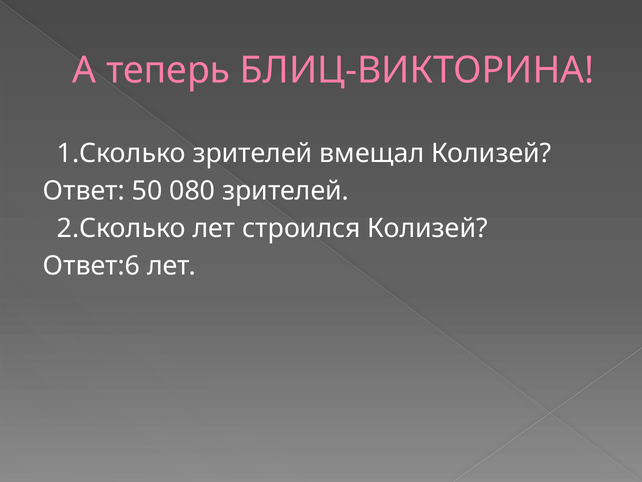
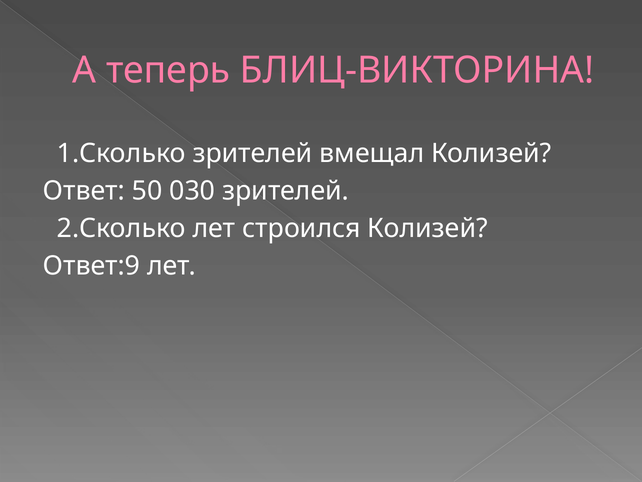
080: 080 -> 030
Ответ:6: Ответ:6 -> Ответ:9
